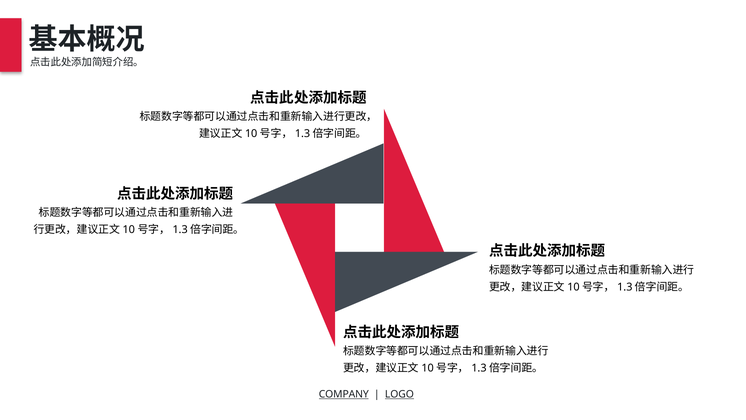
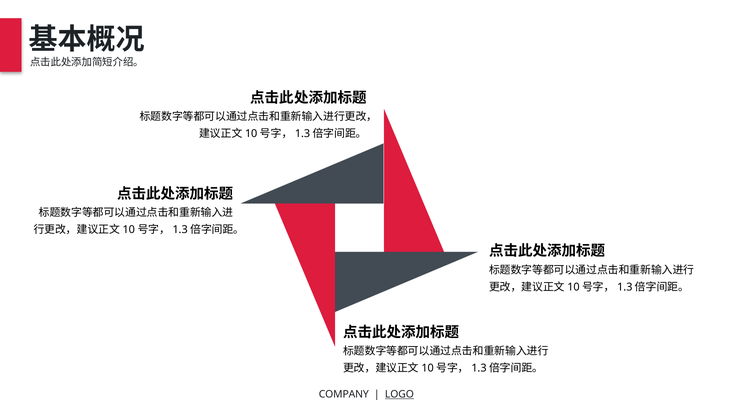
COMPANY underline: present -> none
